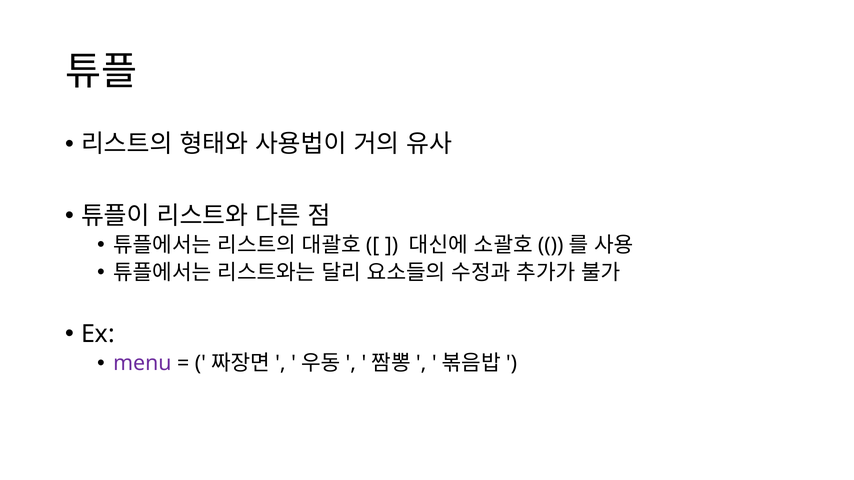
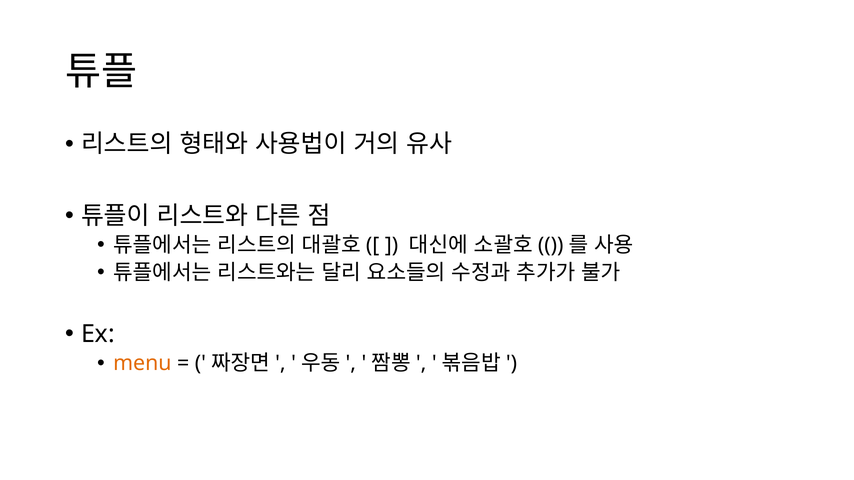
menu colour: purple -> orange
